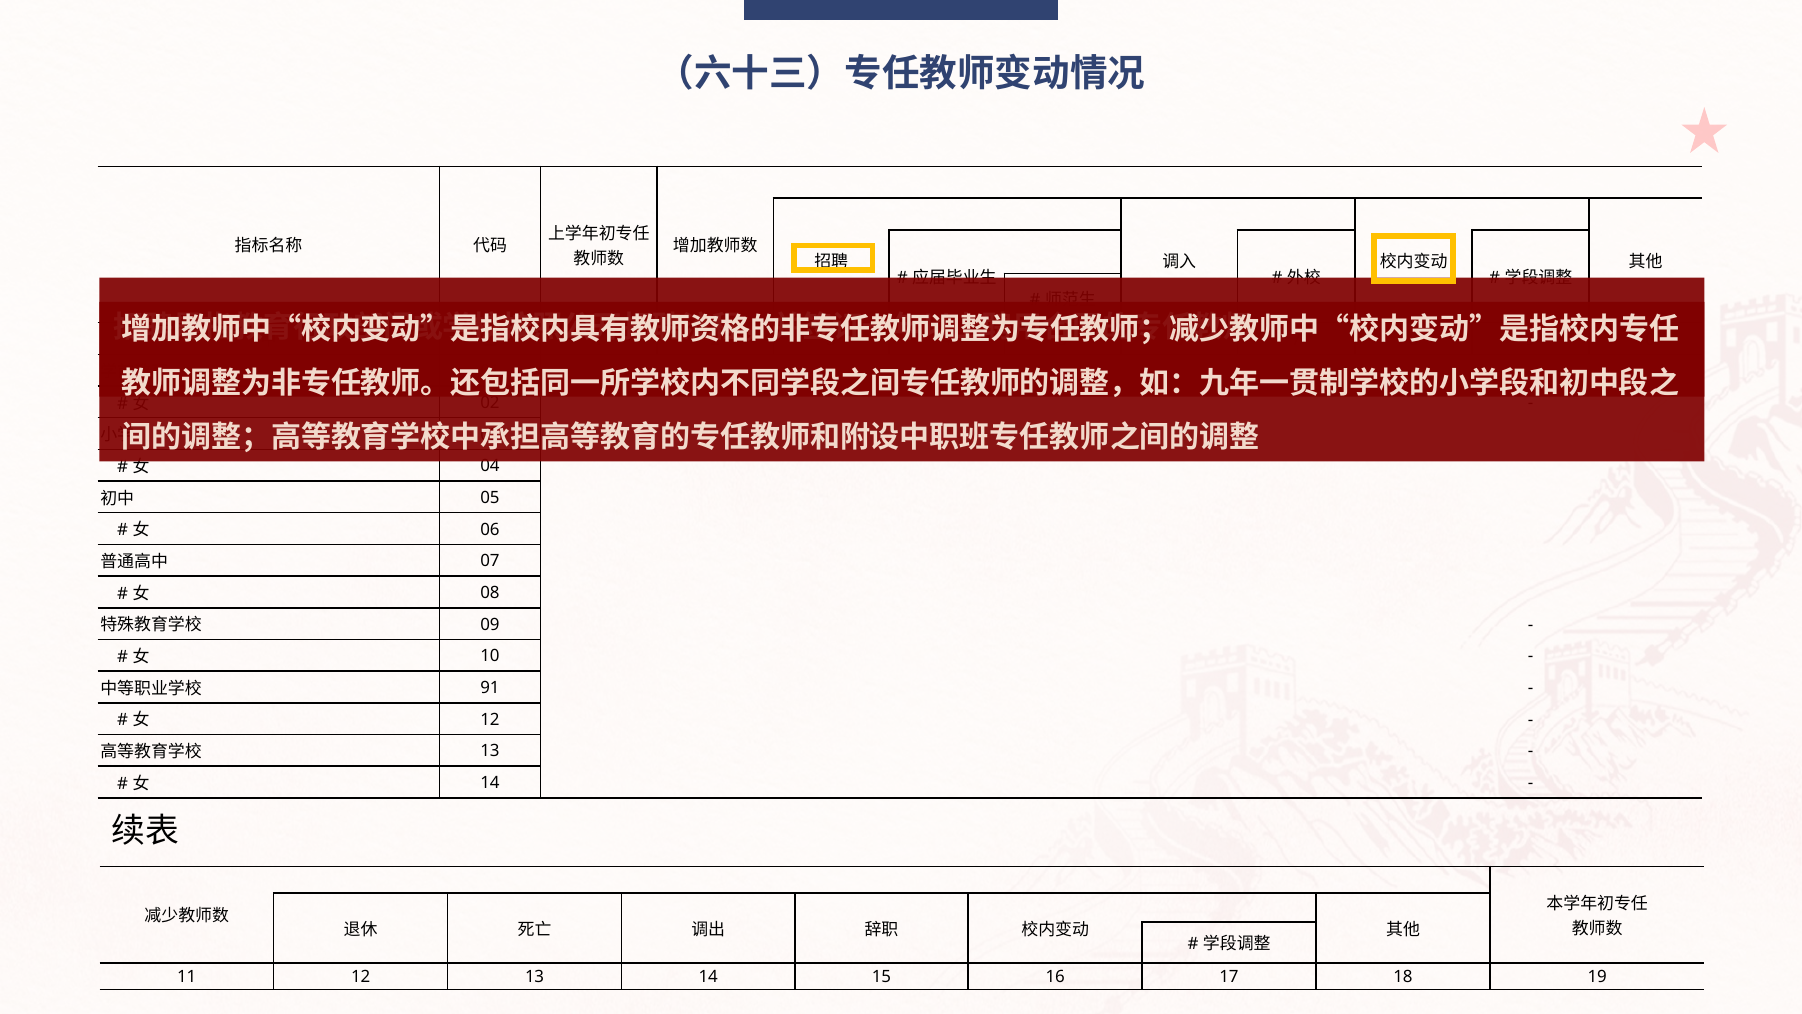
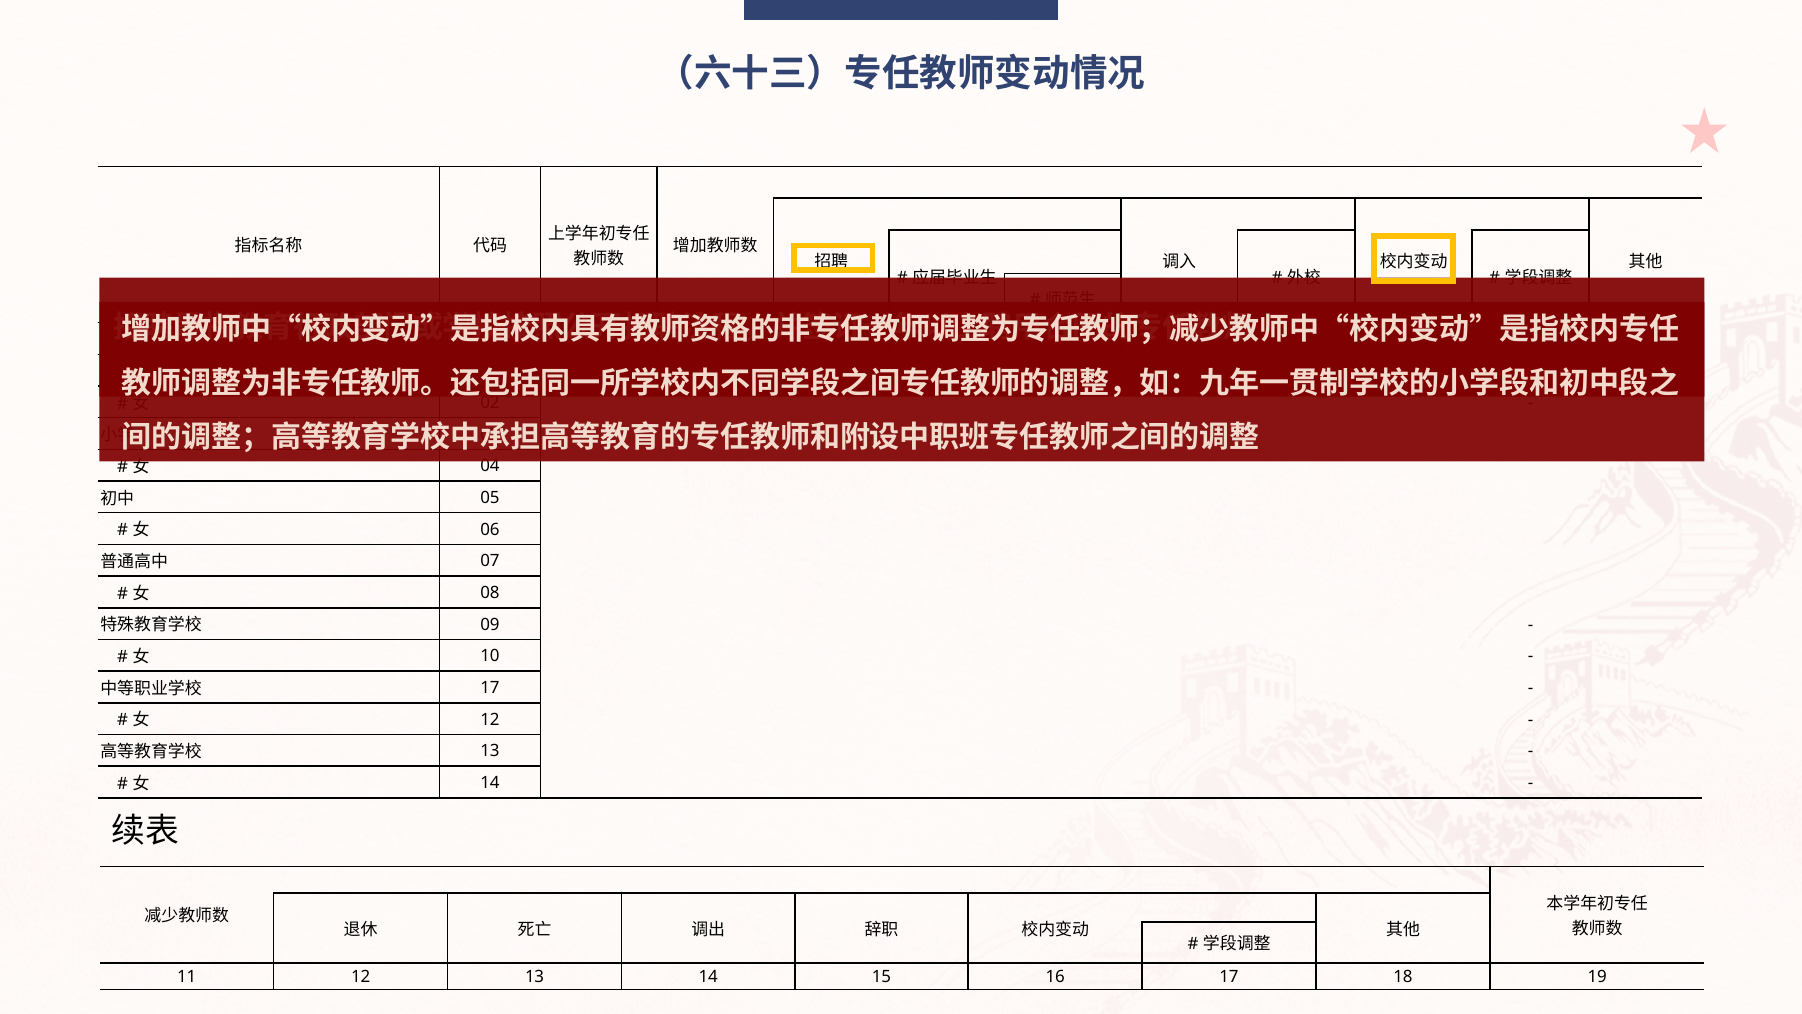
91 at (490, 688): 91 -> 17
